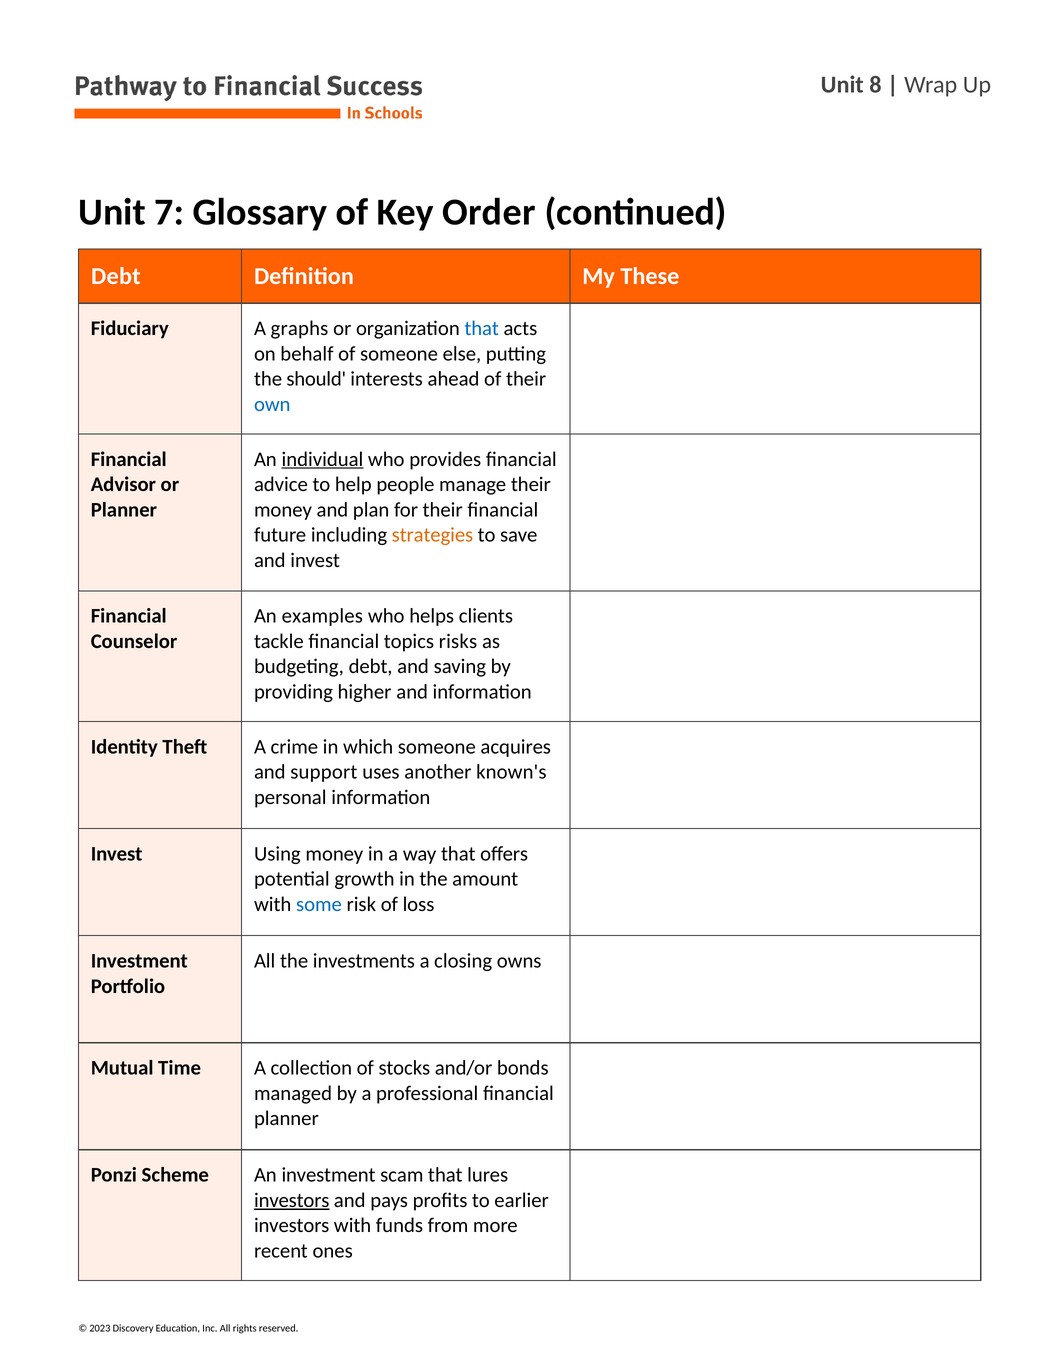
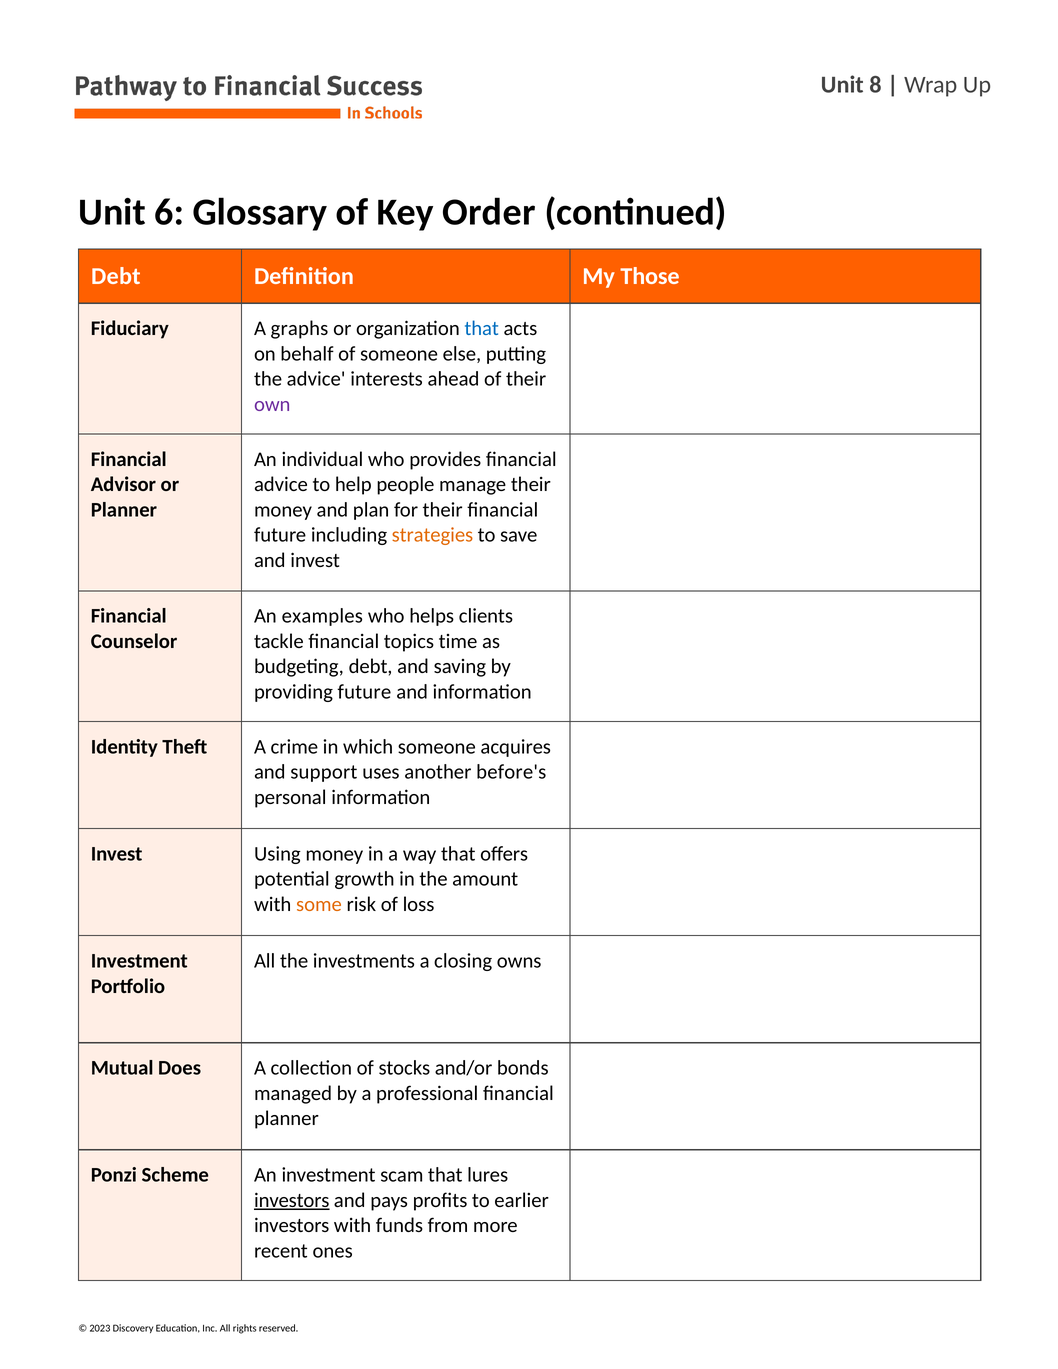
7: 7 -> 6
These: These -> Those
the should: should -> advice
own colour: blue -> purple
individual underline: present -> none
risks: risks -> time
providing higher: higher -> future
known's: known's -> before's
some colour: blue -> orange
Time: Time -> Does
